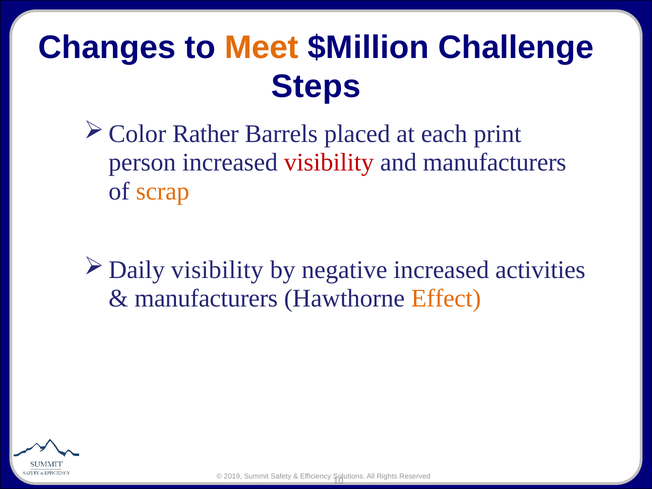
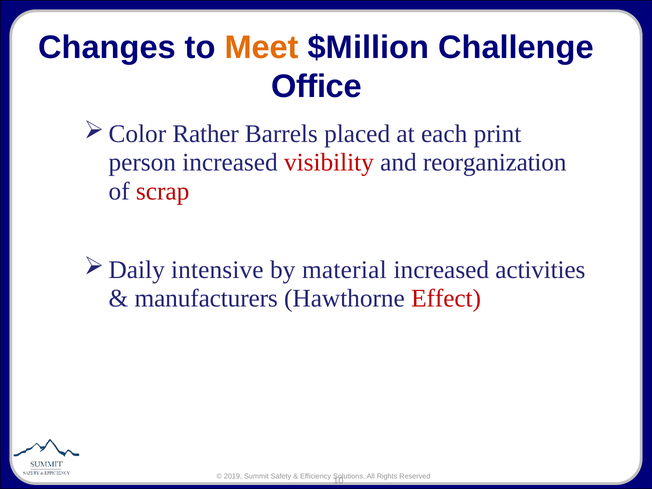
Steps: Steps -> Office
and manufacturers: manufacturers -> reorganization
scrap colour: orange -> red
visibility at (217, 270): visibility -> intensive
negative: negative -> material
Effect colour: orange -> red
